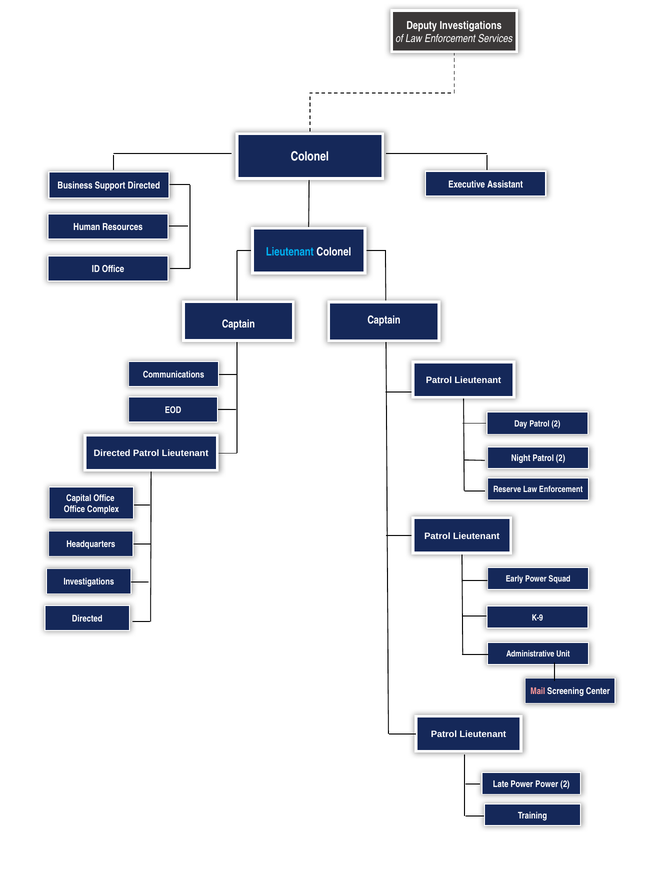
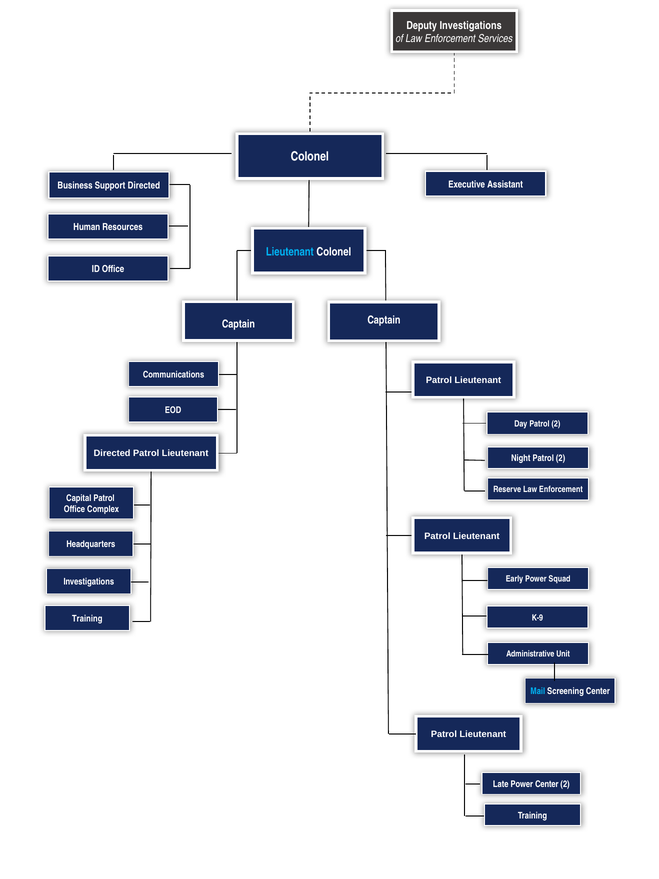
Capital Office: Office -> Patrol
Directed at (87, 619): Directed -> Training
Mail colour: pink -> light blue
Power Power: Power -> Center
